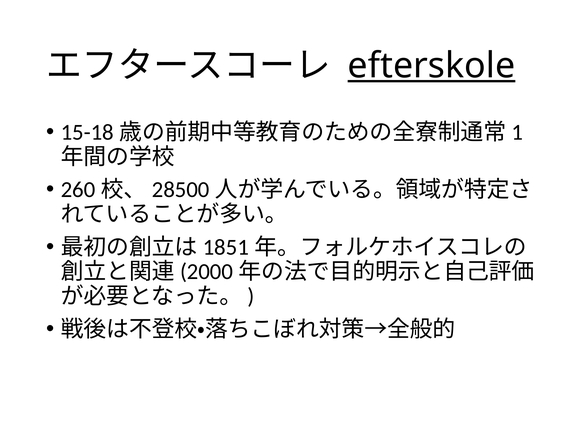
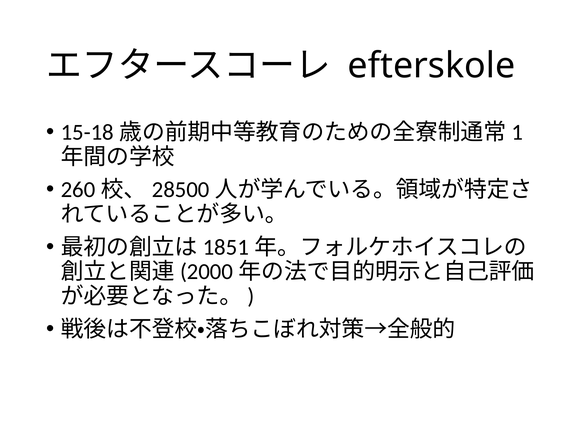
efterskole underline: present -> none
